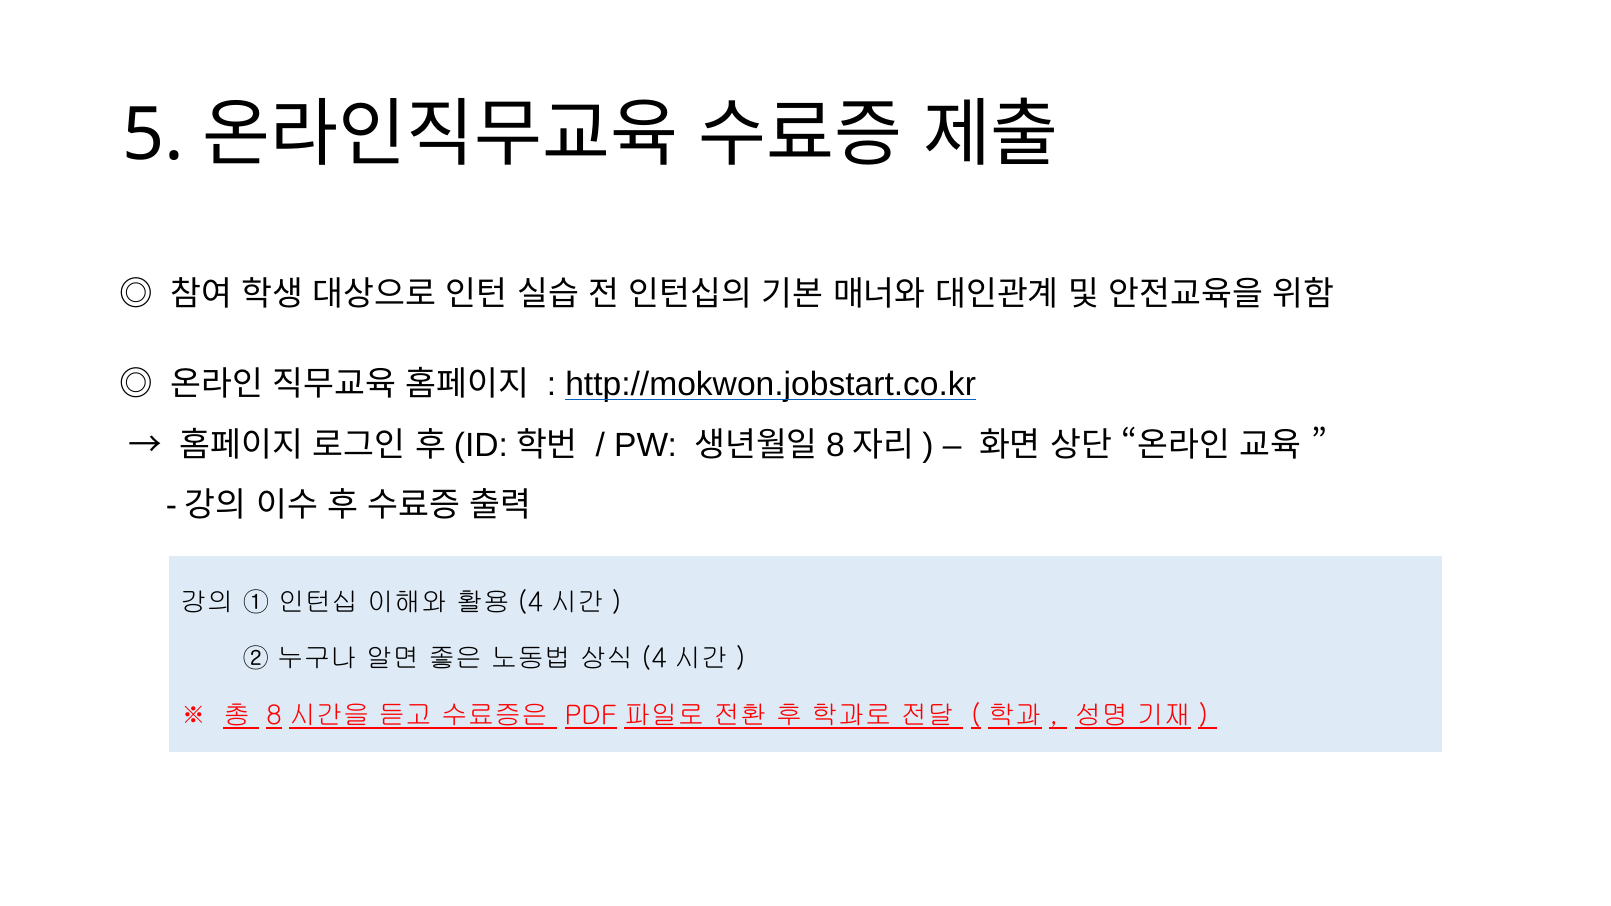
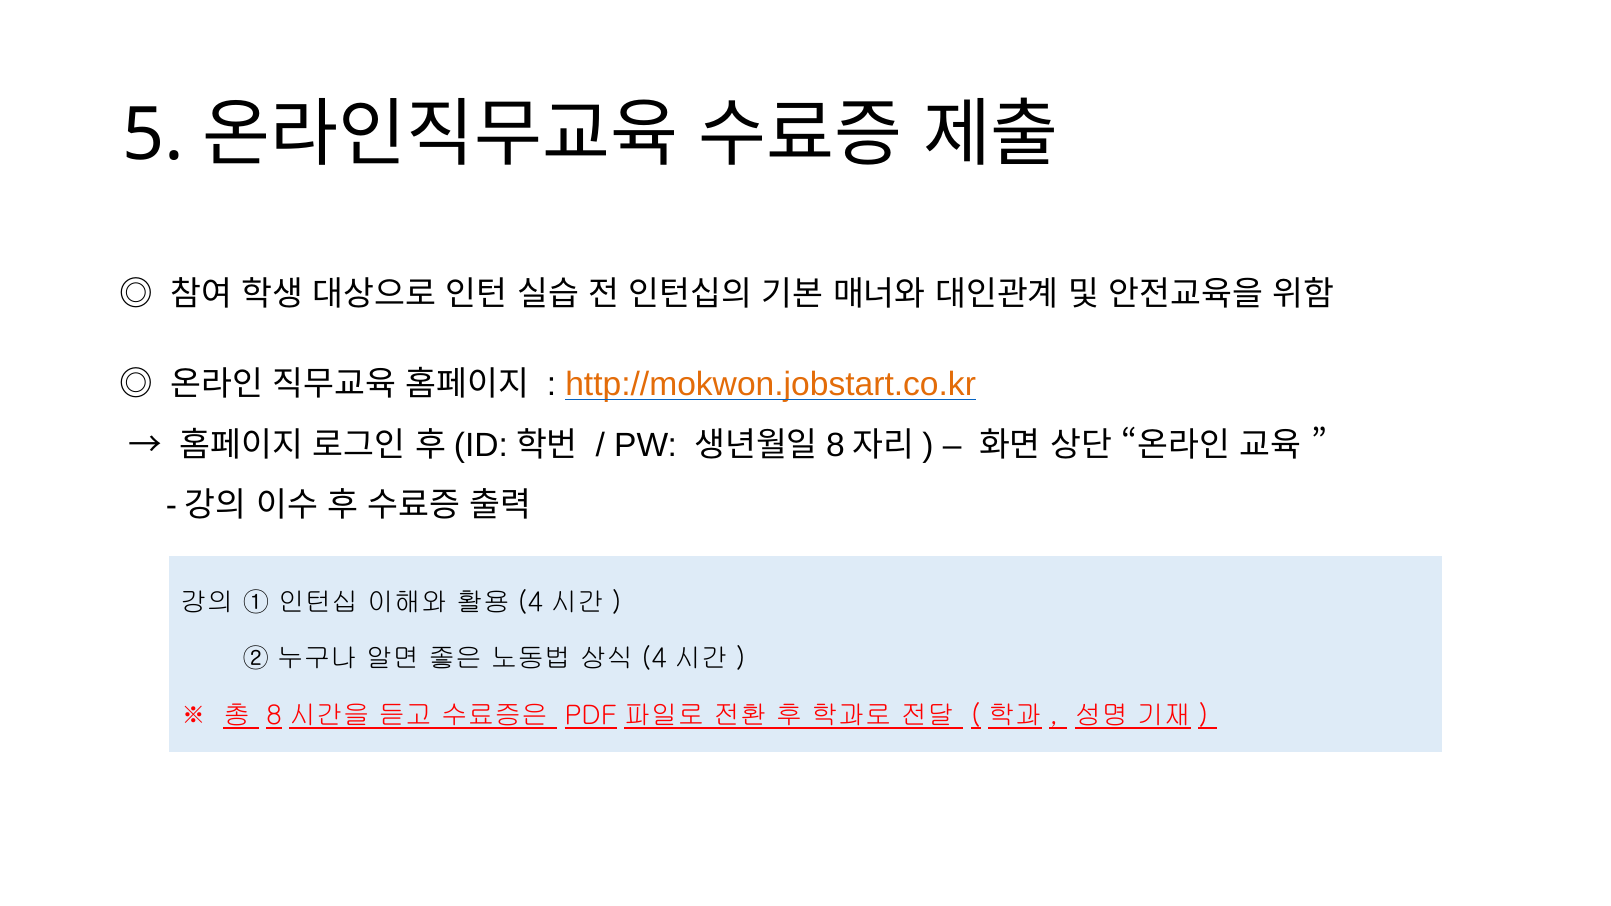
http://mokwon.jobstart.co.kr colour: black -> orange
